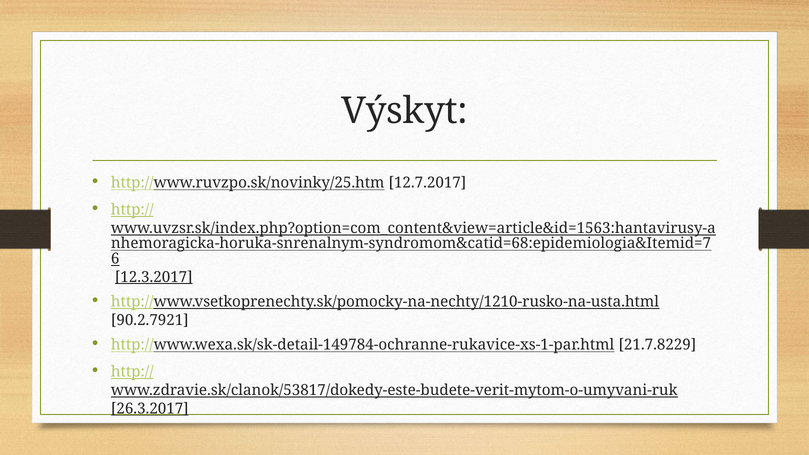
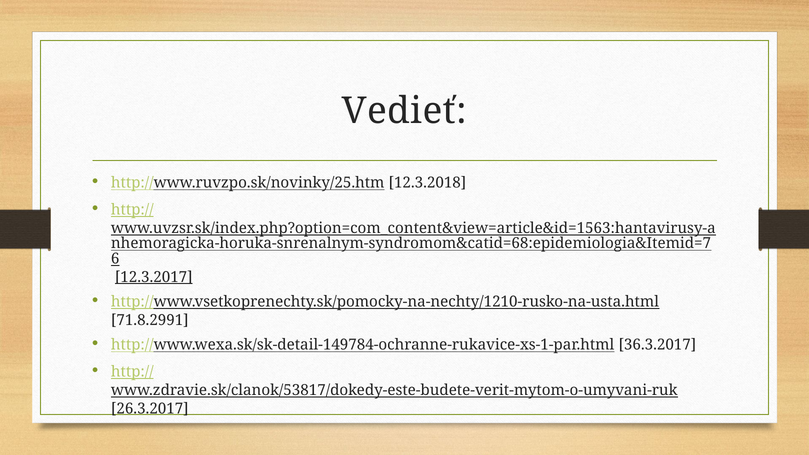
Výskyt: Výskyt -> Vedieť
12.7.2017: 12.7.2017 -> 12.3.2018
90.2.7921: 90.2.7921 -> 71.8.2991
21.7.8229: 21.7.8229 -> 36.3.2017
26.3.2017 underline: present -> none
